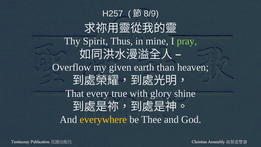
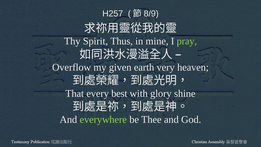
than: than -> very
true: true -> best
everywhere colour: yellow -> light green
